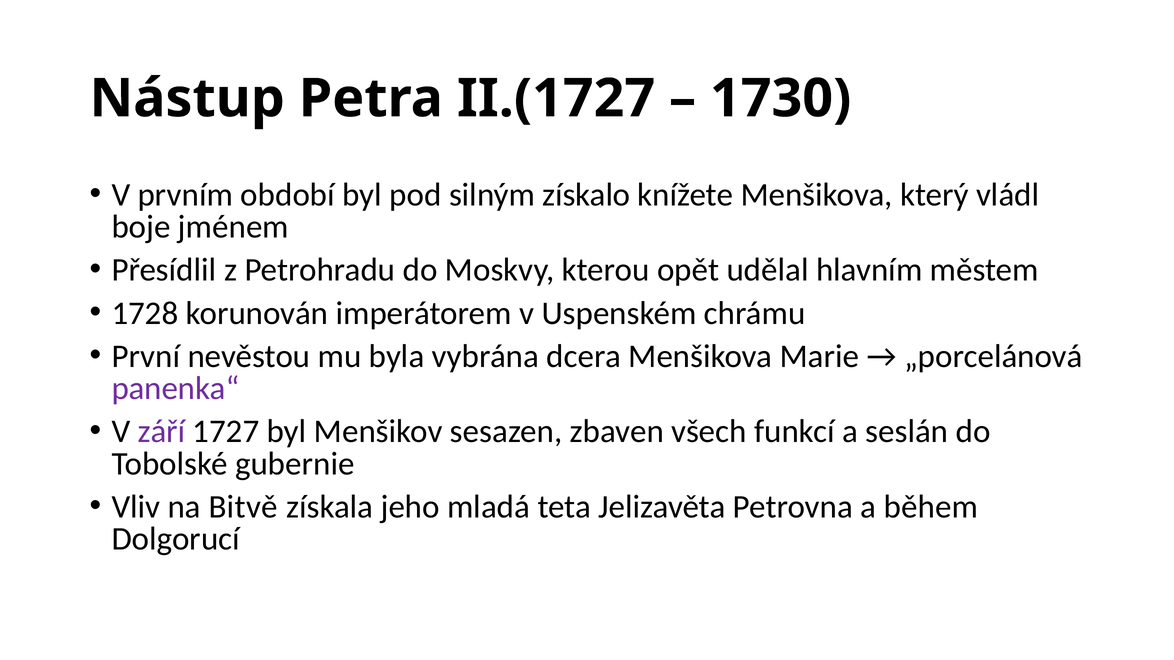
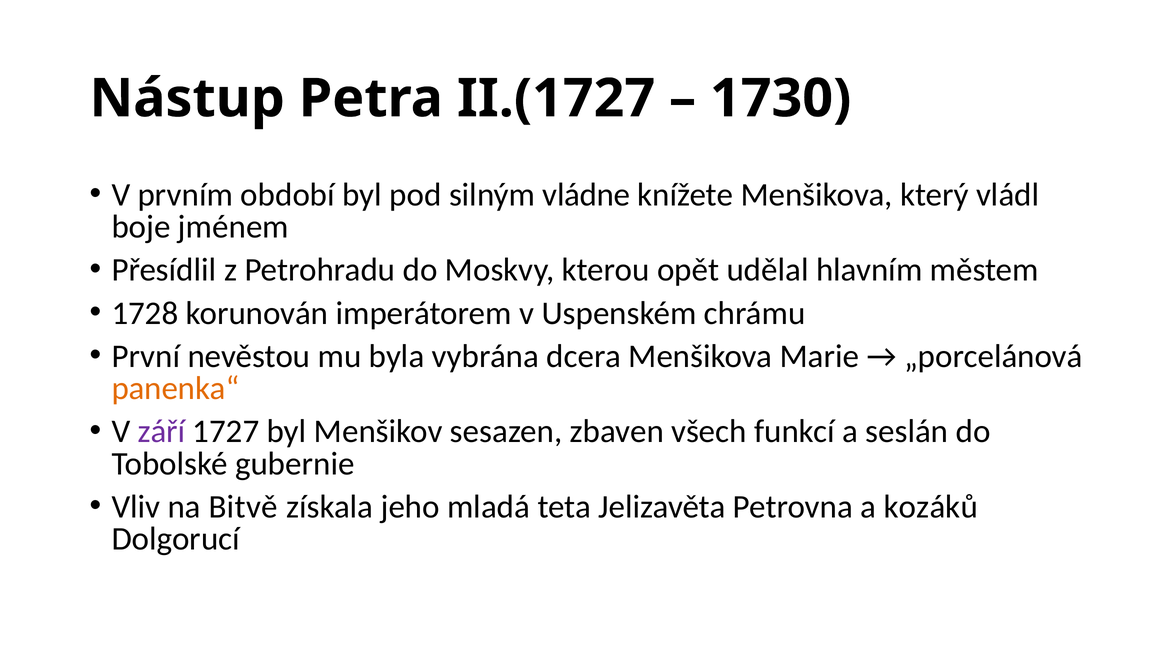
získalo: získalo -> vládne
panenka“ colour: purple -> orange
během: během -> kozáků
